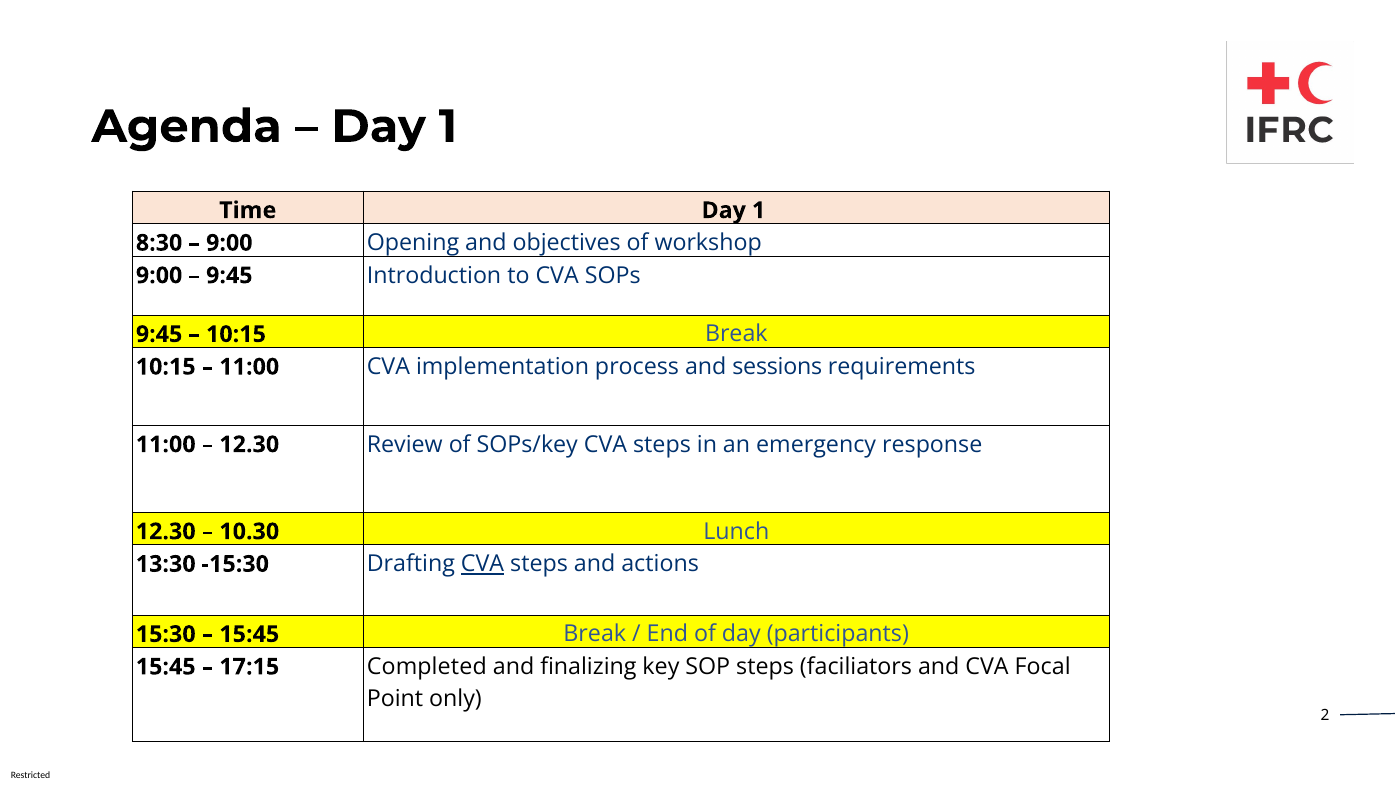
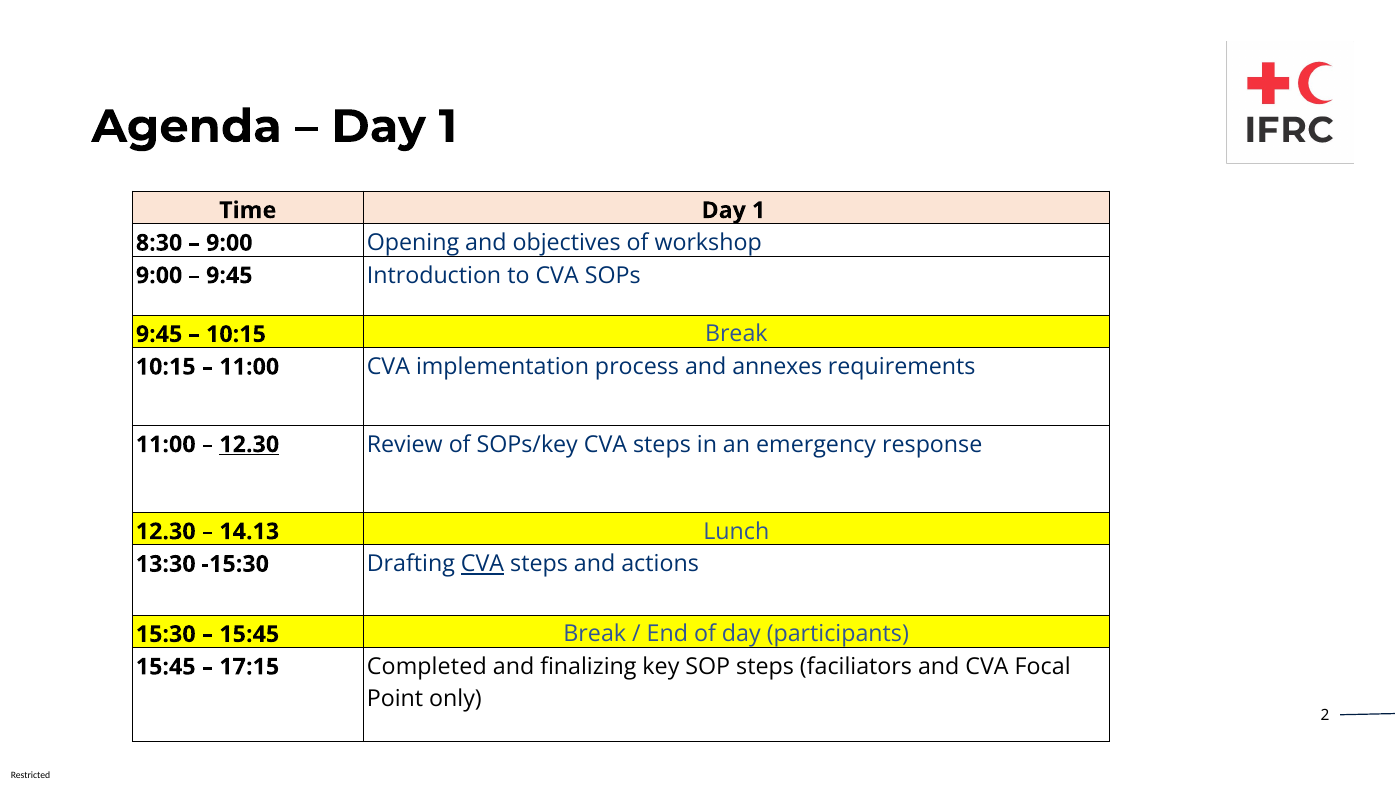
sessions: sessions -> annexes
12.30 at (249, 444) underline: none -> present
10.30: 10.30 -> 14.13
